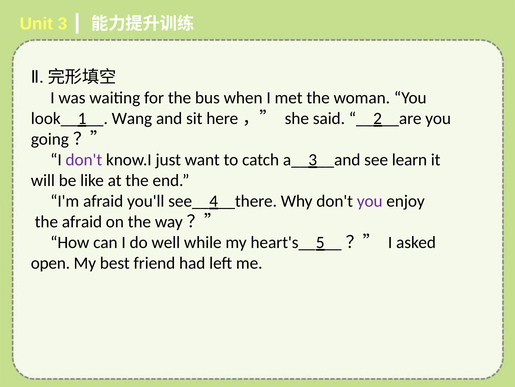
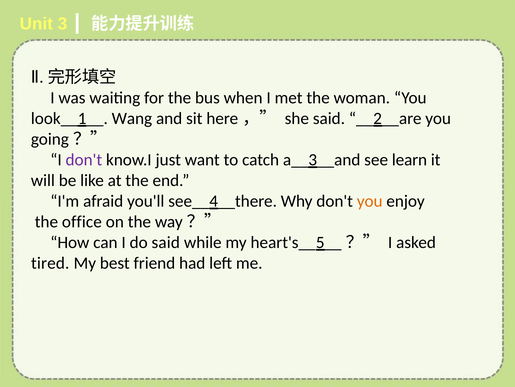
you at (370, 201) colour: purple -> orange
the afraid: afraid -> office
do well: well -> said
open: open -> tired
